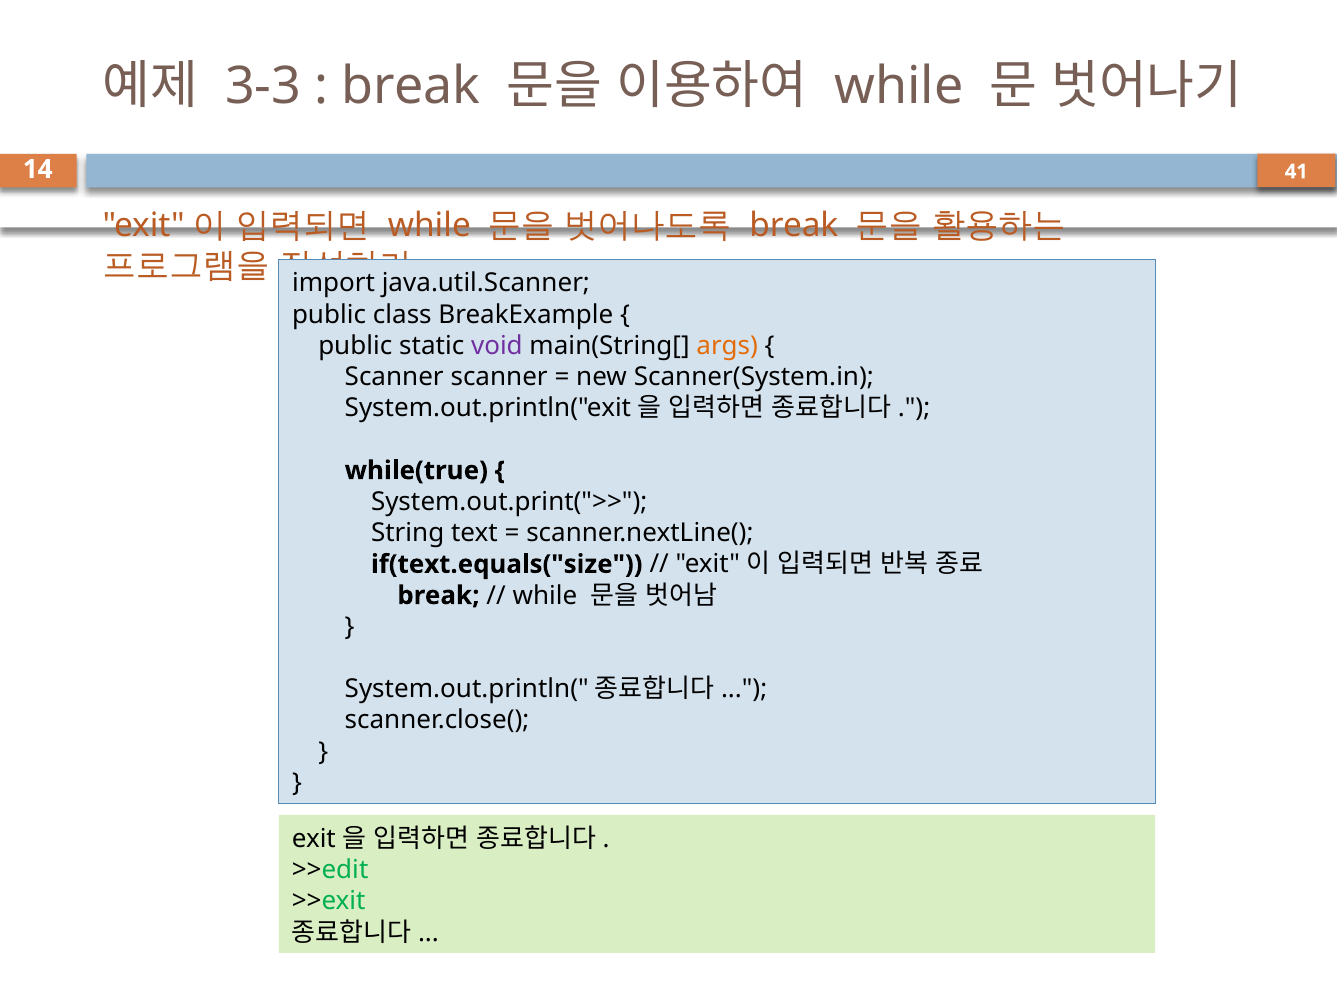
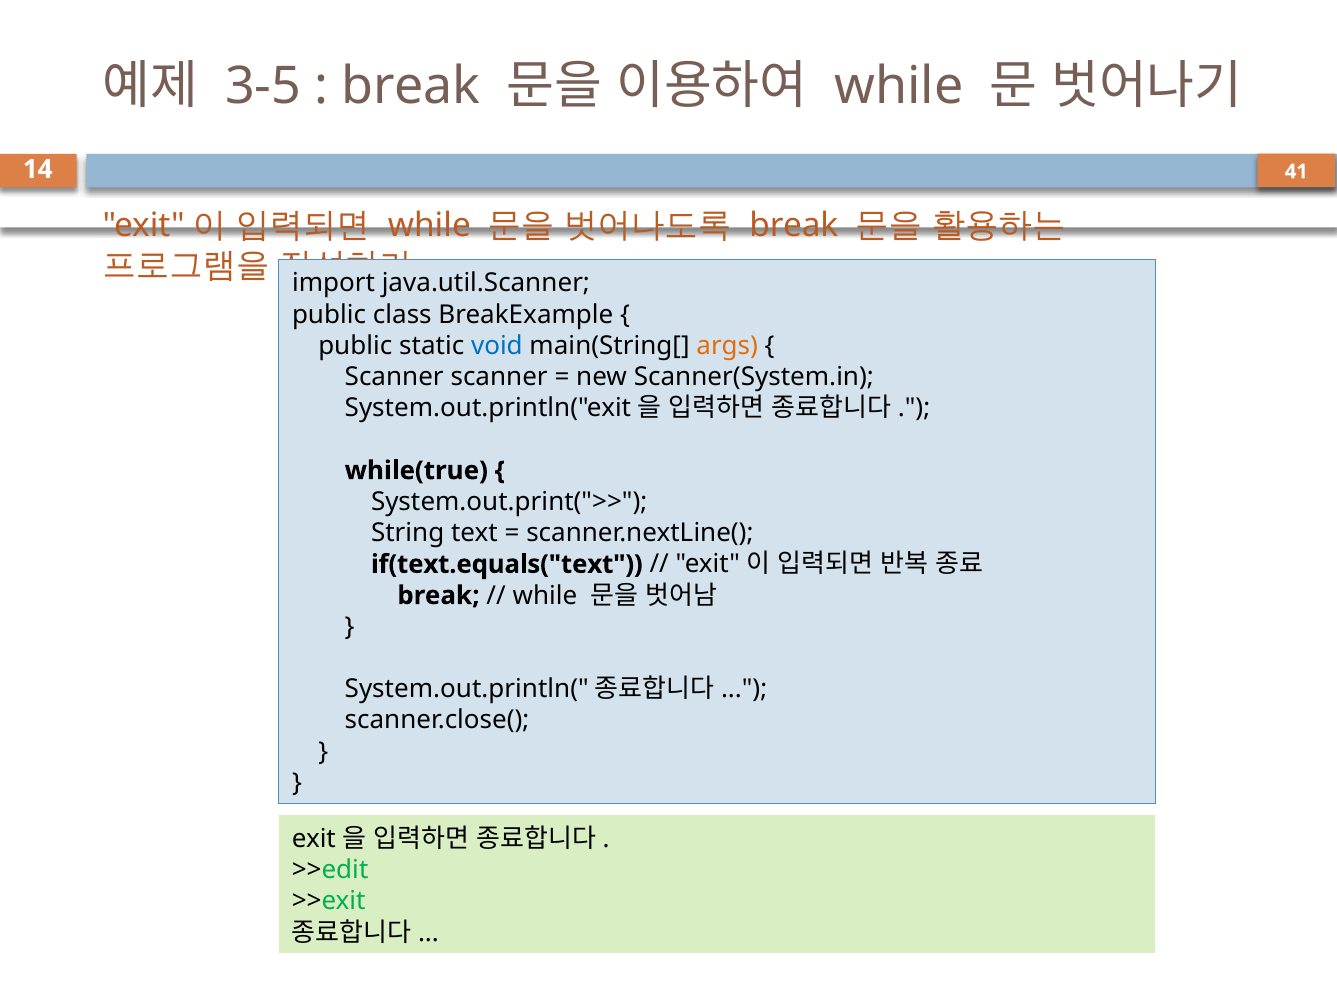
3-3: 3-3 -> 3-5
void colour: purple -> blue
if(text.equals("size: if(text.equals("size -> if(text.equals("text
